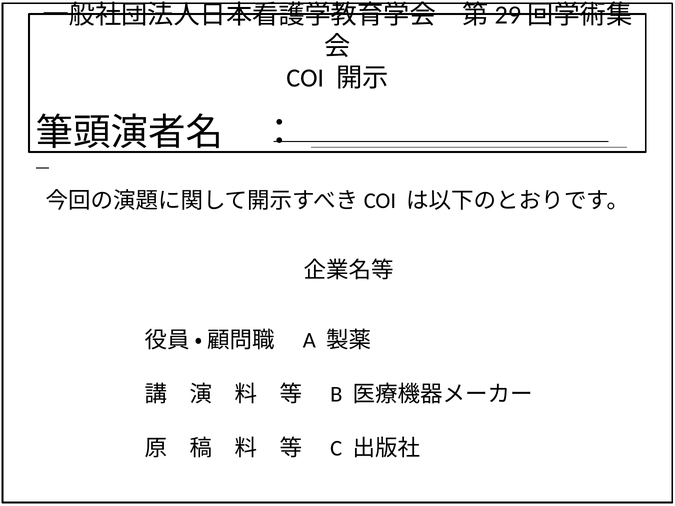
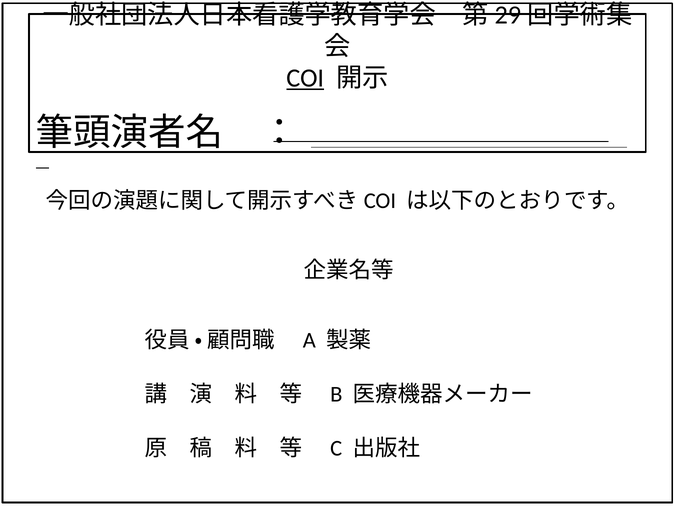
COI underline: none -> present
